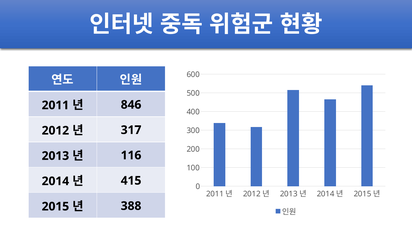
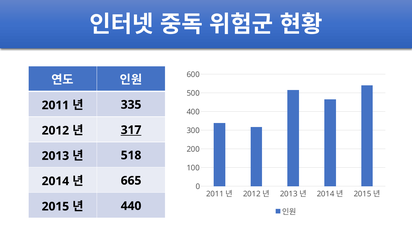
846: 846 -> 335
317 underline: none -> present
116: 116 -> 518
415: 415 -> 665
388: 388 -> 440
